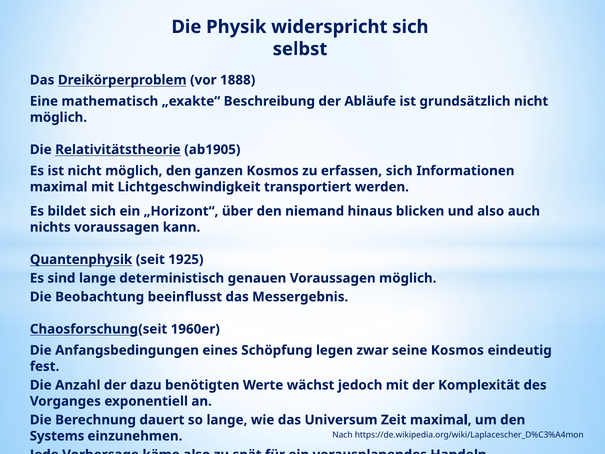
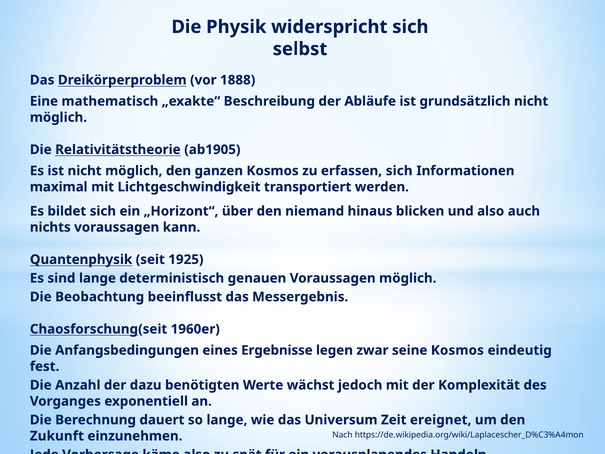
Schöpfung: Schöpfung -> Ergebnisse
Zeit maximal: maximal -> ereignet
Systems: Systems -> Zukunft
